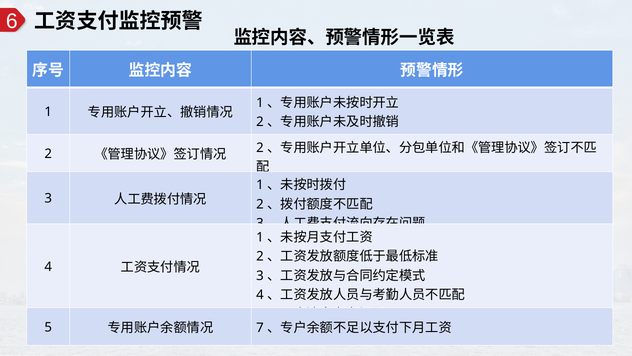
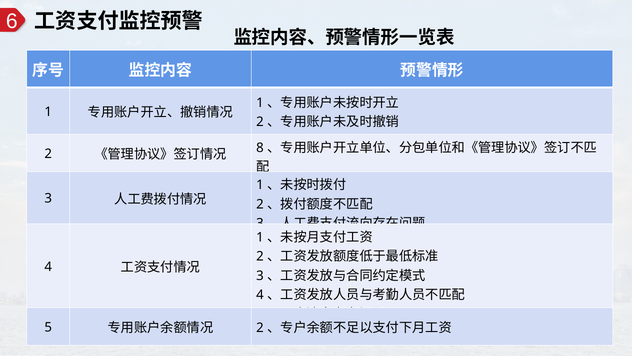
2 at (260, 147): 2 -> 8
7 at (260, 327): 7 -> 2
